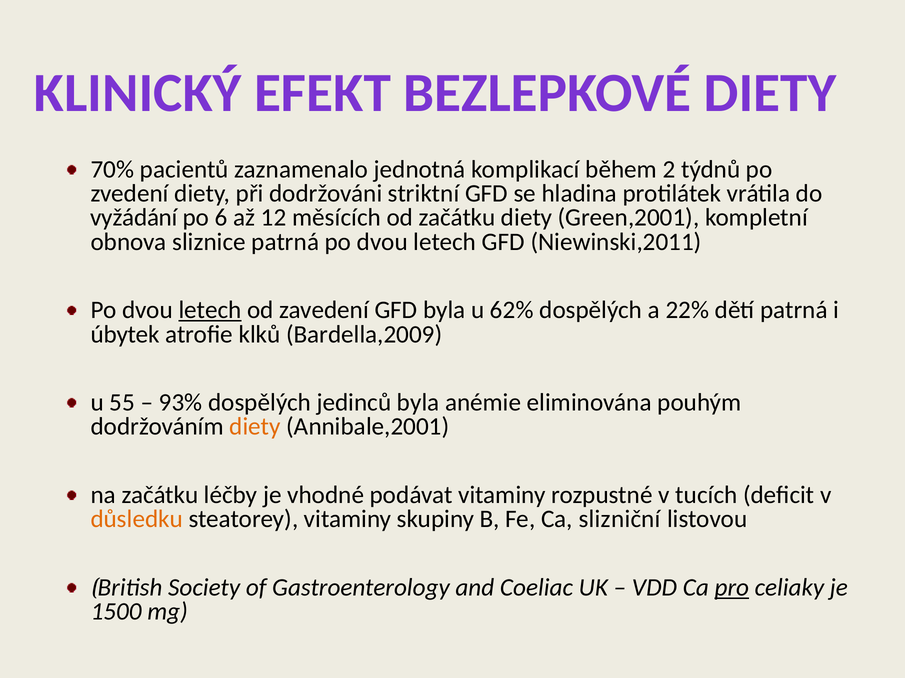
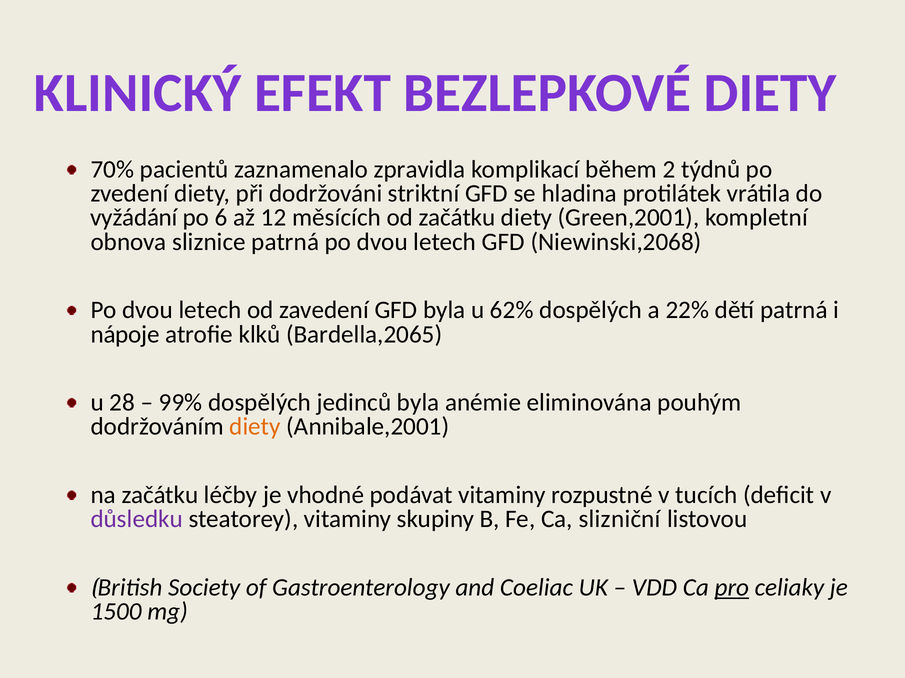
jednotná: jednotná -> zpravidla
Niewinski,2011: Niewinski,2011 -> Niewinski,2068
letech at (210, 310) underline: present -> none
úbytek: úbytek -> nápoje
Bardella,2009: Bardella,2009 -> Bardella,2065
55: 55 -> 28
93%: 93% -> 99%
důsledku colour: orange -> purple
